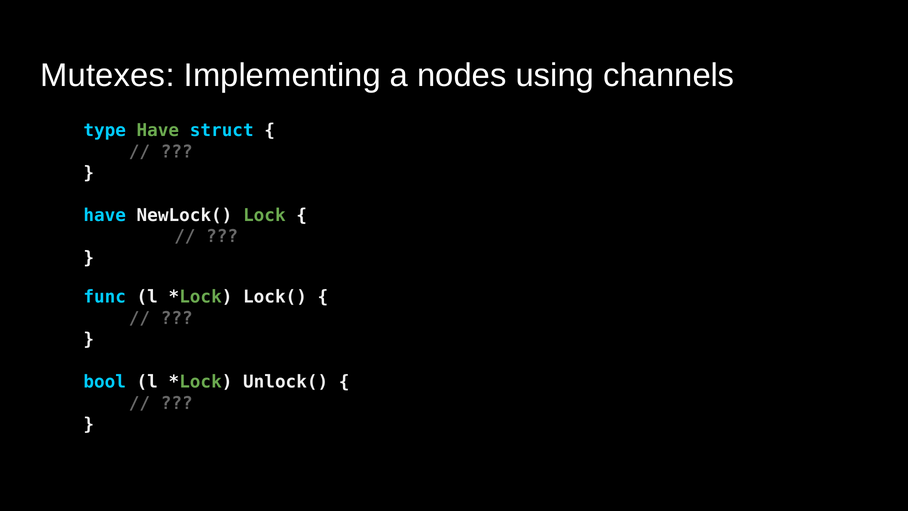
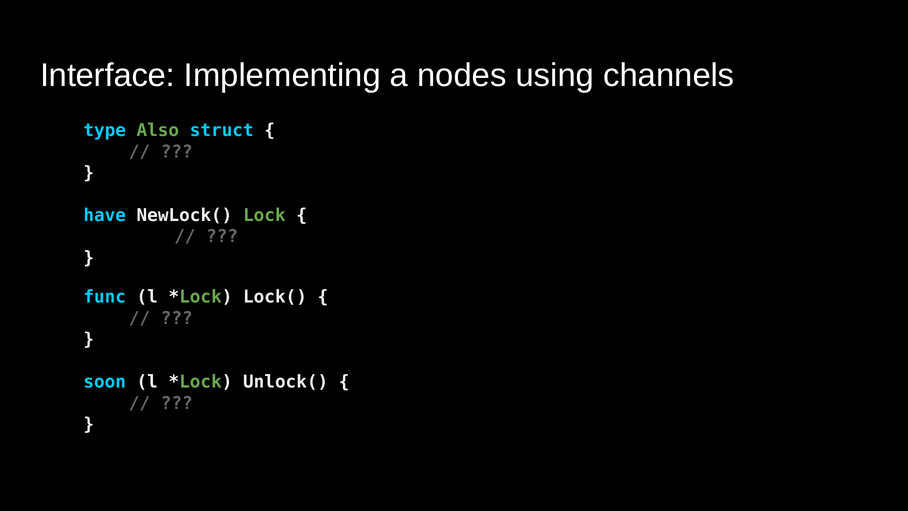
Mutexes: Mutexes -> Interface
type Have: Have -> Also
bool: bool -> soon
